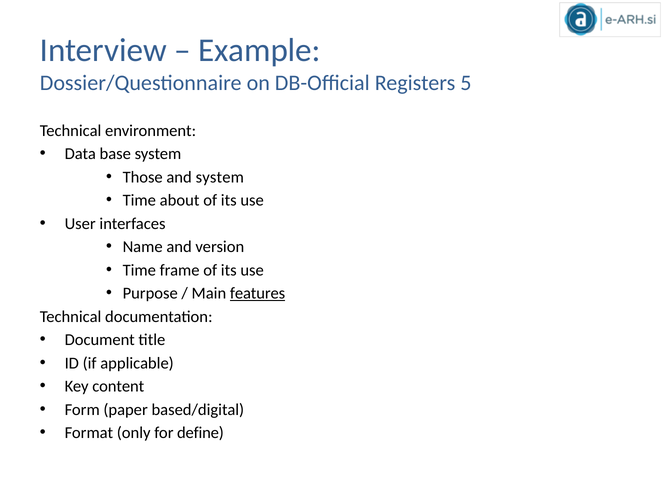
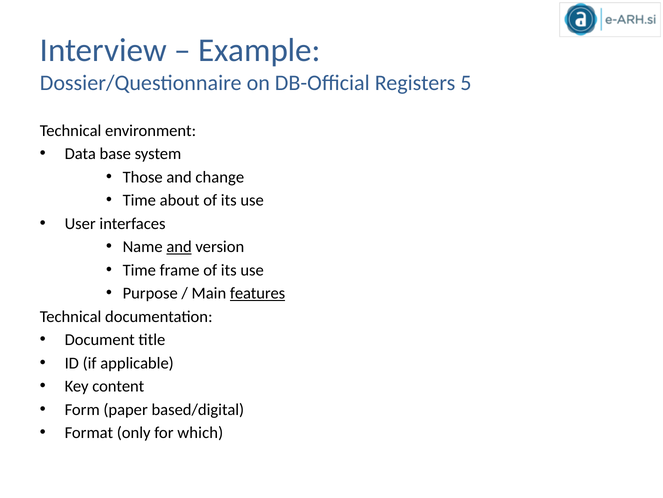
and system: system -> change
and at (179, 246) underline: none -> present
define: define -> which
